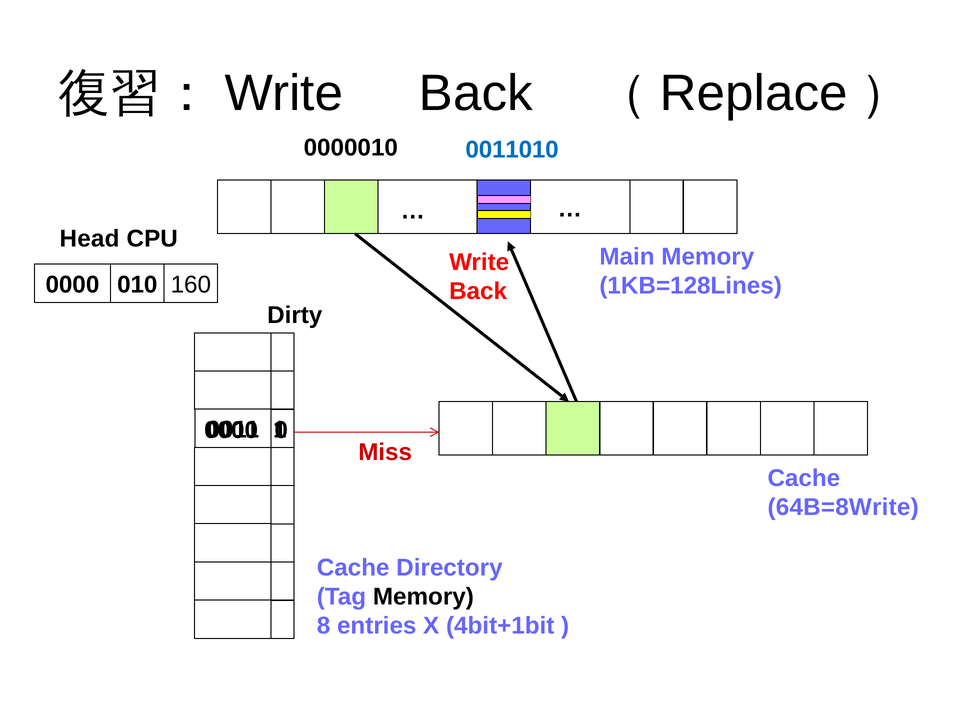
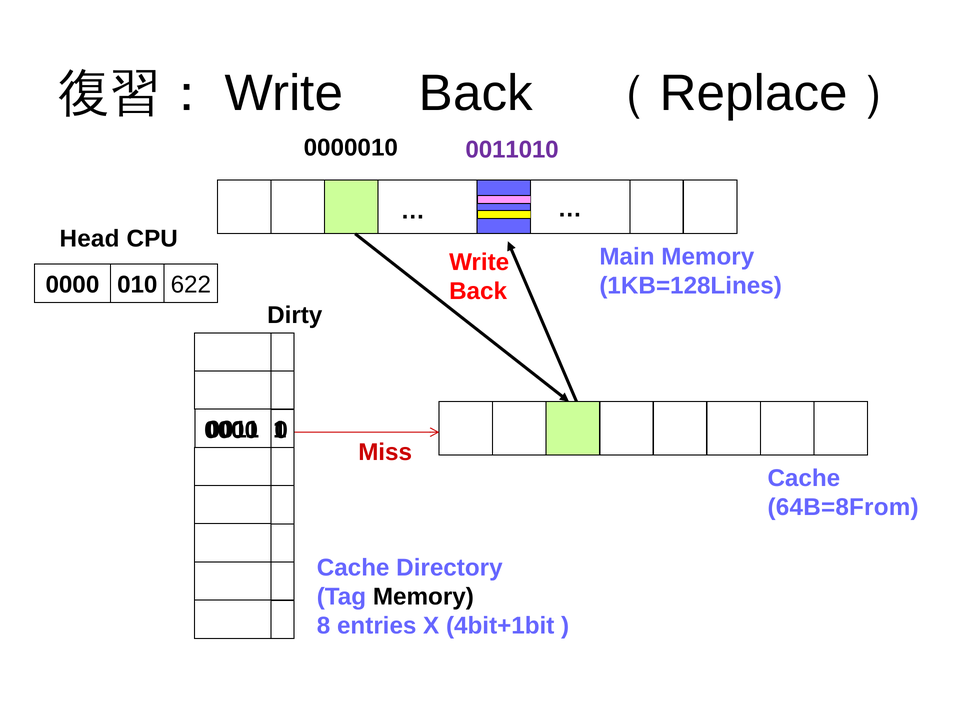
0011010 colour: blue -> purple
160: 160 -> 622
64B=8Write: 64B=8Write -> 64B=8From
